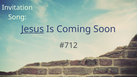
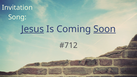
Soon underline: none -> present
